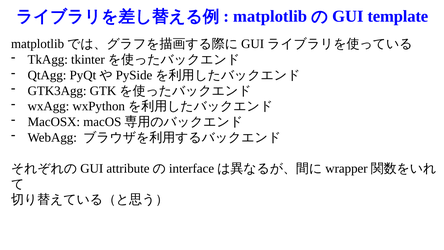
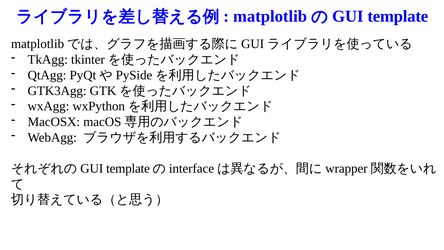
attribute at (128, 168): attribute -> template
